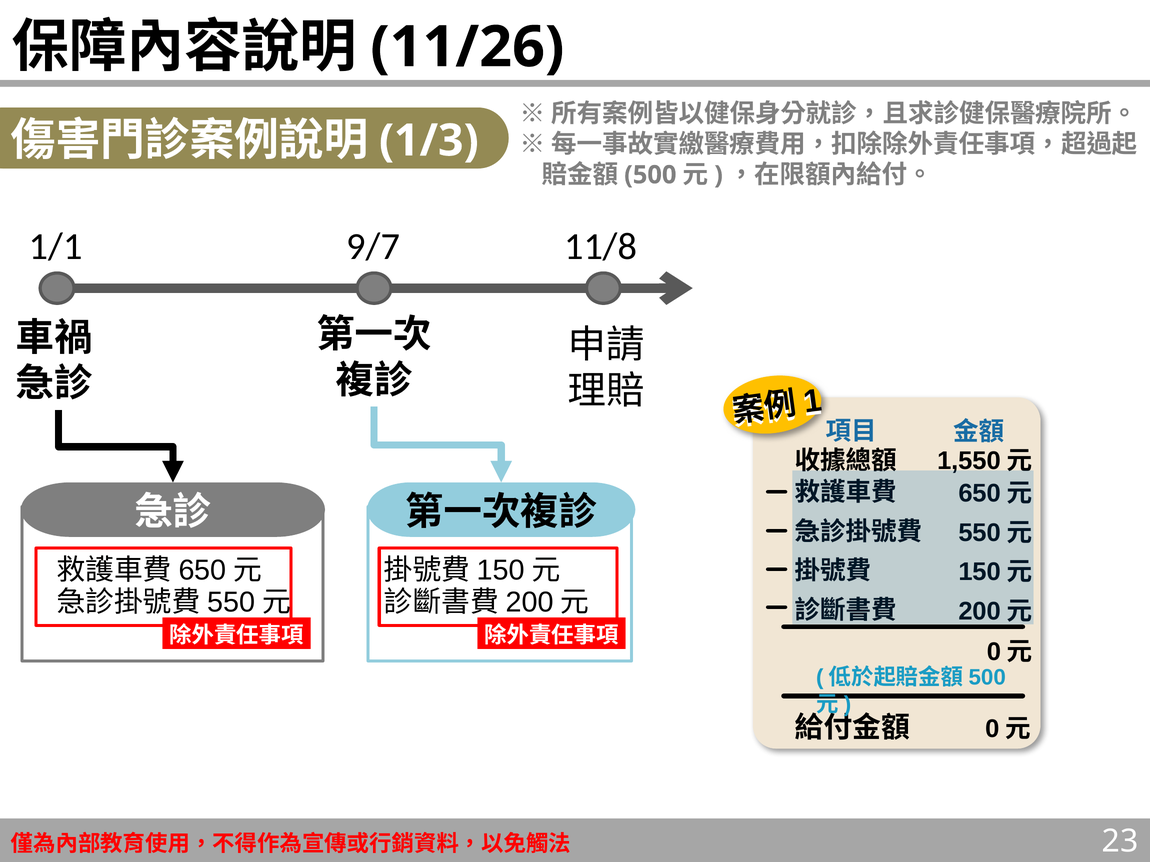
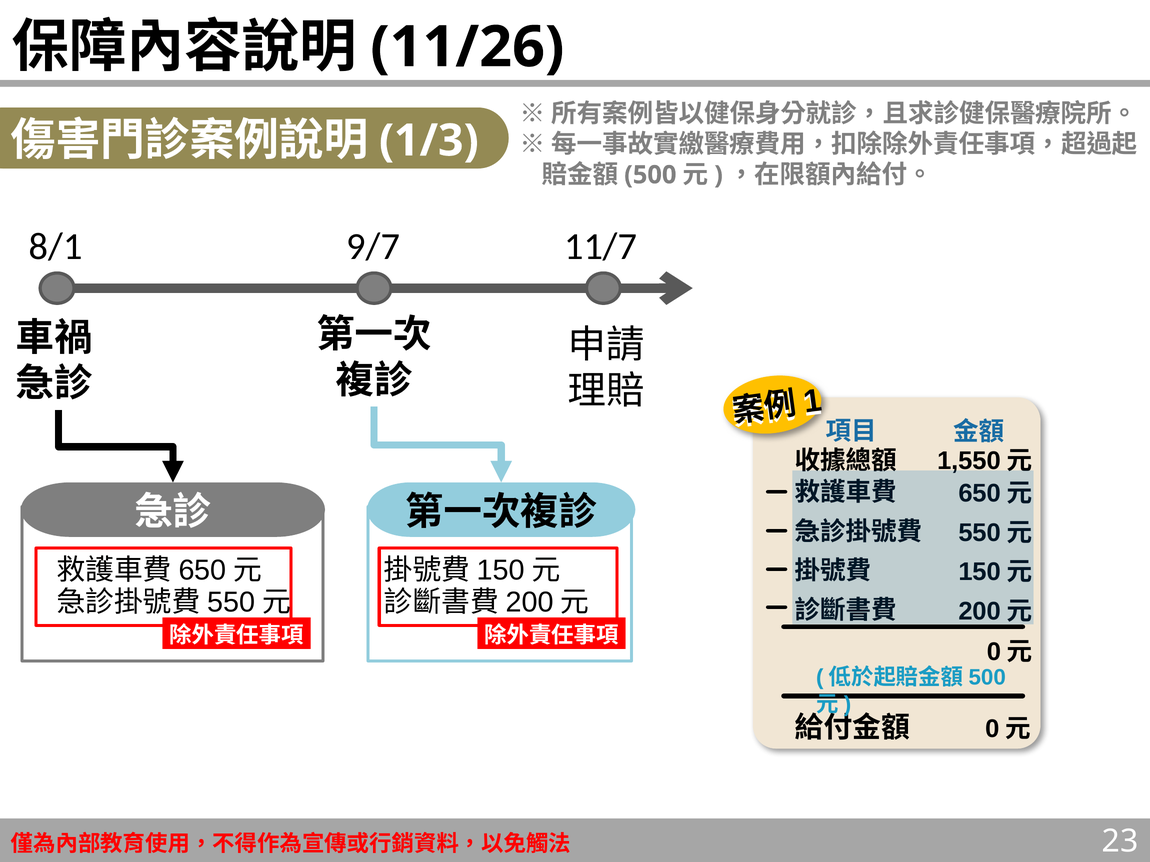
1/1: 1/1 -> 8/1
11/8: 11/8 -> 11/7
